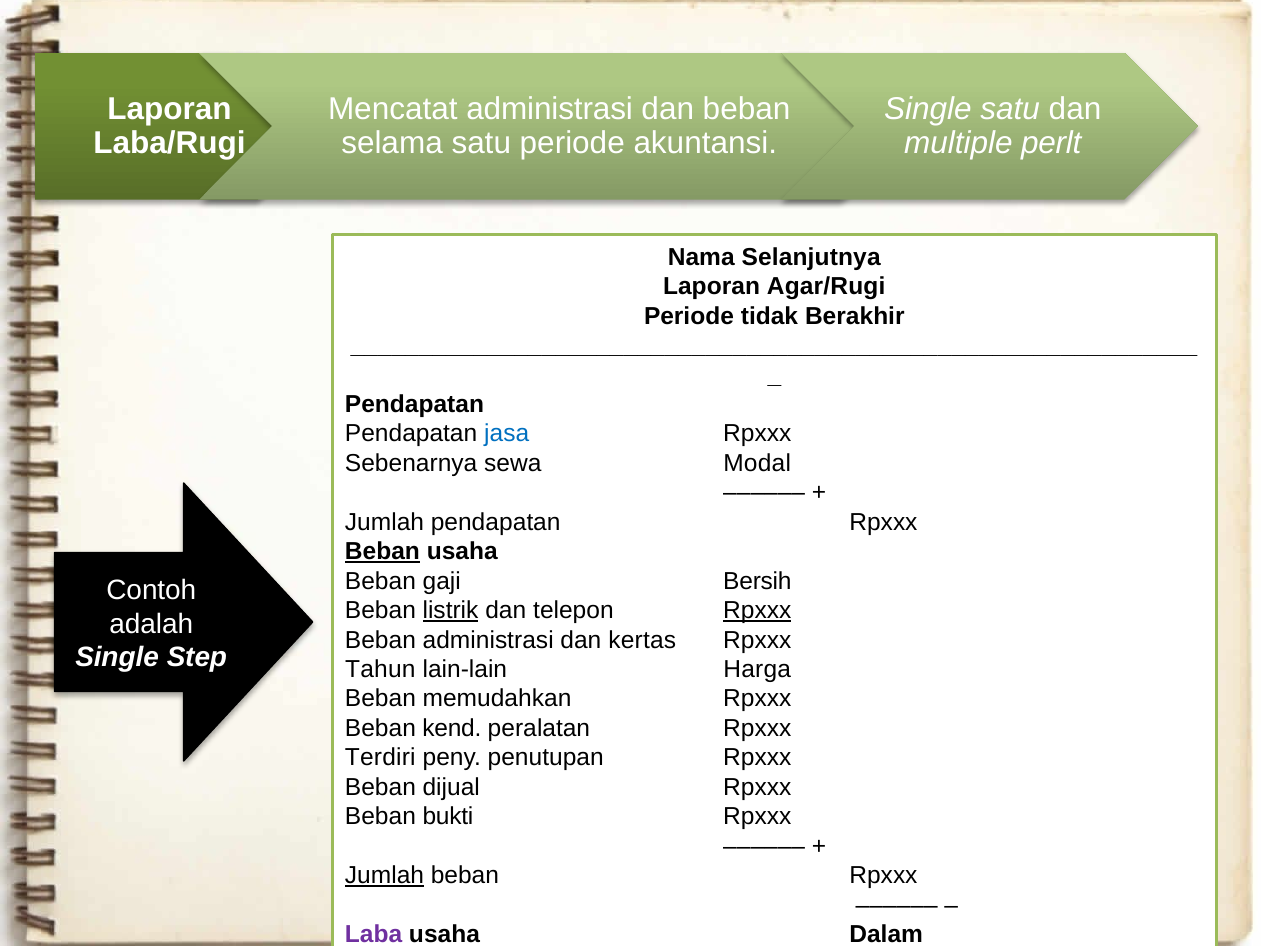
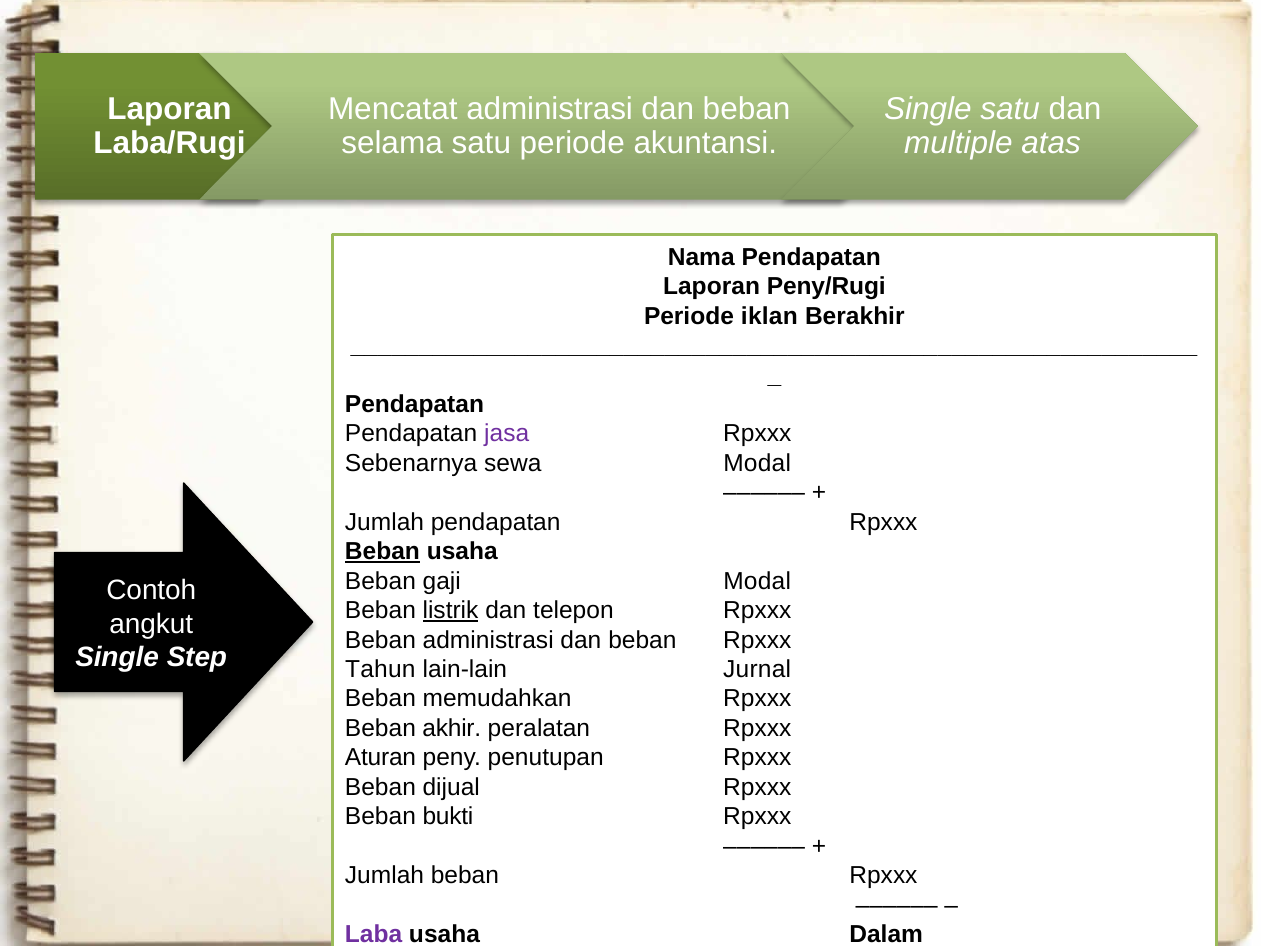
perlt: perlt -> atas
Nama Selanjutnya: Selanjutnya -> Pendapatan
Agar/Rugi: Agar/Rugi -> Peny/Rugi
tidak: tidak -> iklan
jasa colour: blue -> purple
gaji Bersih: Bersih -> Modal
Rpxxx at (757, 610) underline: present -> none
adalah: adalah -> angkut
Beban administrasi dan kertas: kertas -> beban
Harga: Harga -> Jurnal
kend: kend -> akhir
Terdiri: Terdiri -> Aturan
Jumlah at (385, 875) underline: present -> none
